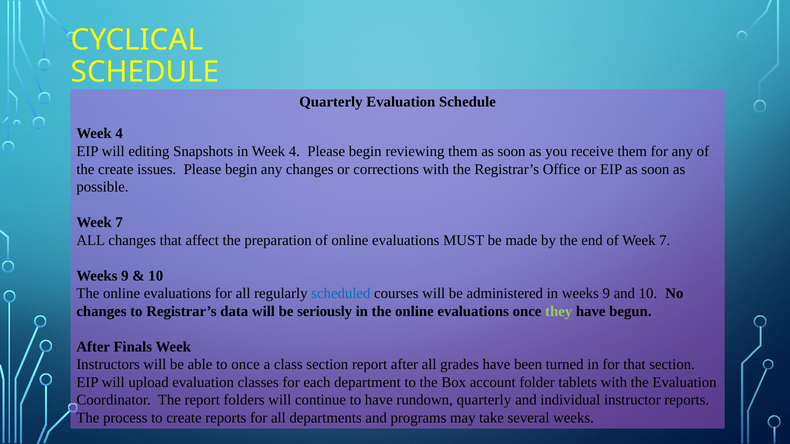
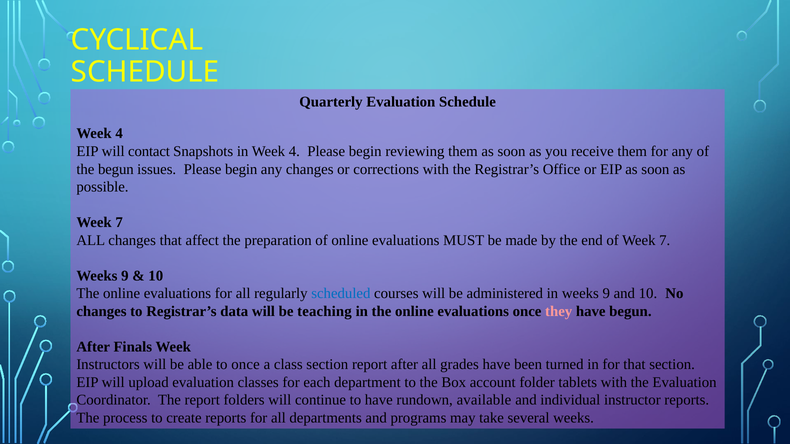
editing: editing -> contact
the create: create -> begun
seriously: seriously -> teaching
they colour: light green -> pink
rundown quarterly: quarterly -> available
